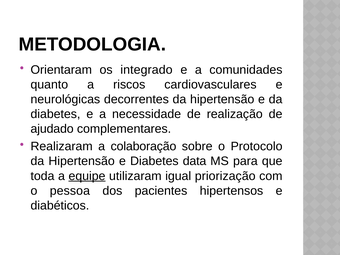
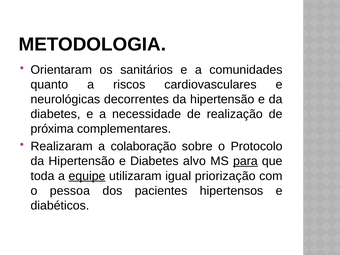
integrado: integrado -> sanitários
ajudado: ajudado -> próxima
data: data -> alvo
para underline: none -> present
